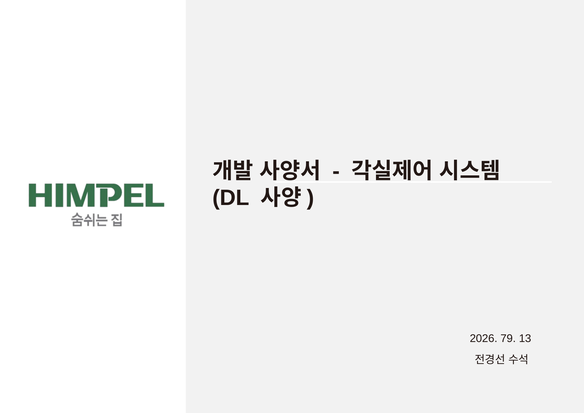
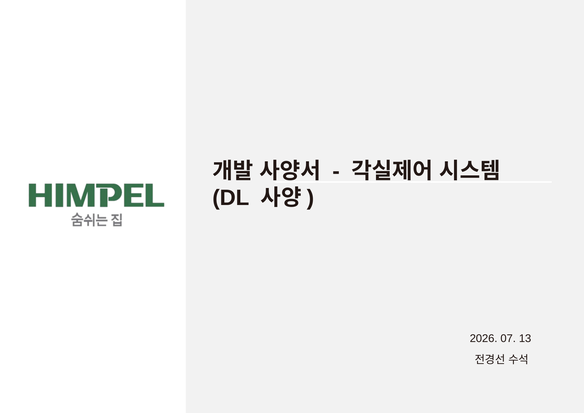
79: 79 -> 07
